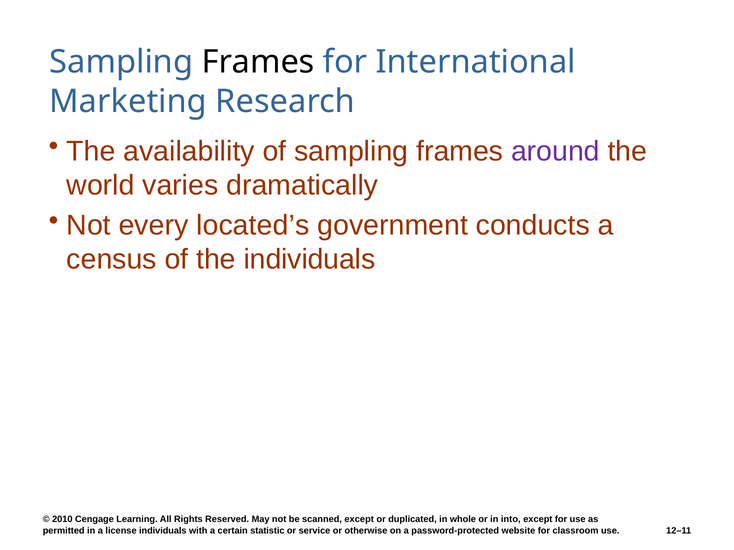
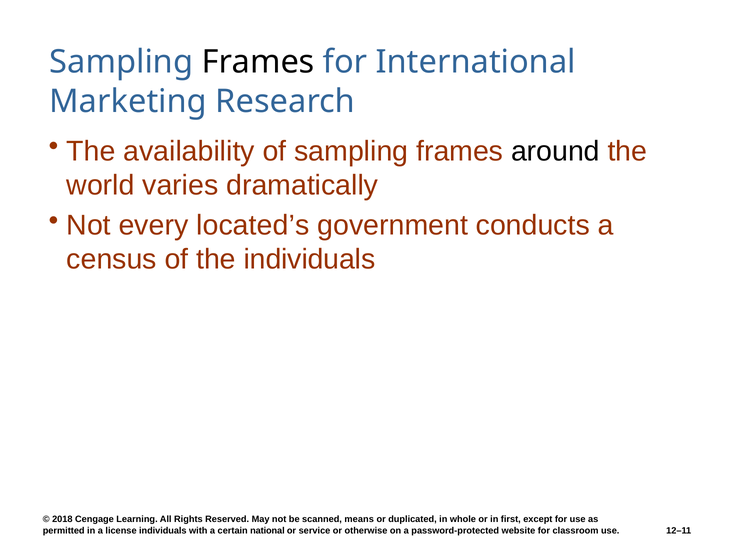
around colour: purple -> black
2010: 2010 -> 2018
scanned except: except -> means
into: into -> first
statistic: statistic -> national
